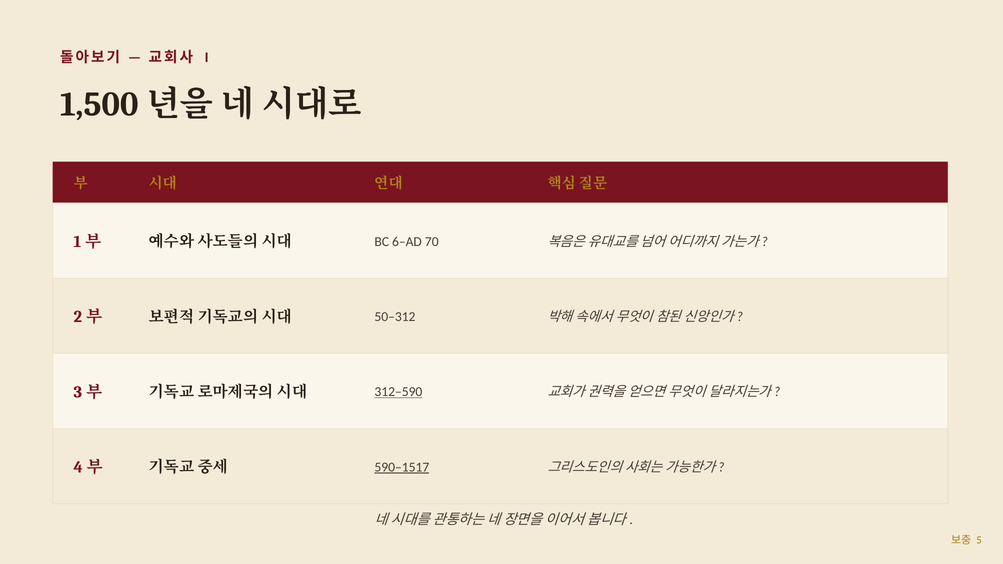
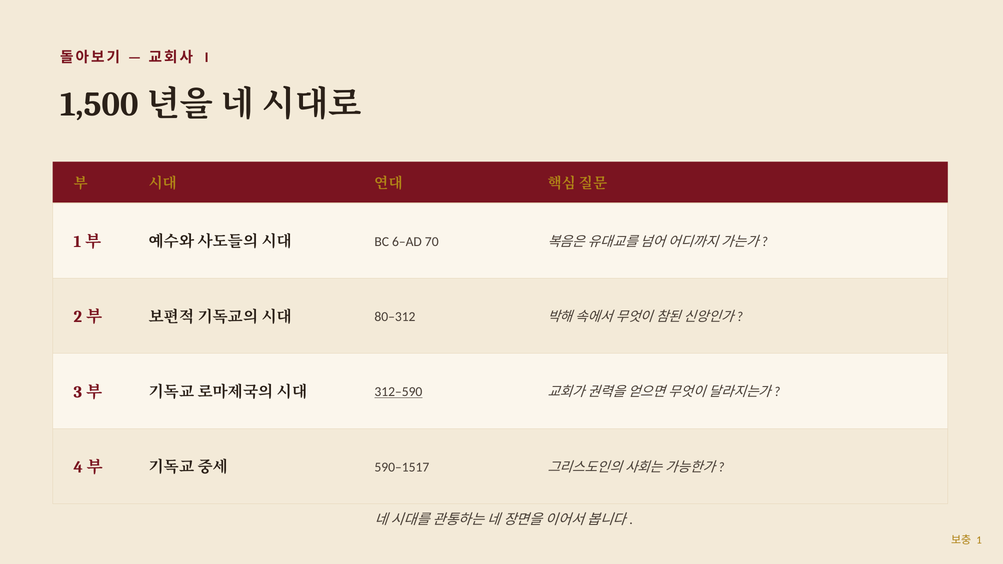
50–312: 50–312 -> 80–312
590–1517 underline: present -> none
5: 5 -> 1
